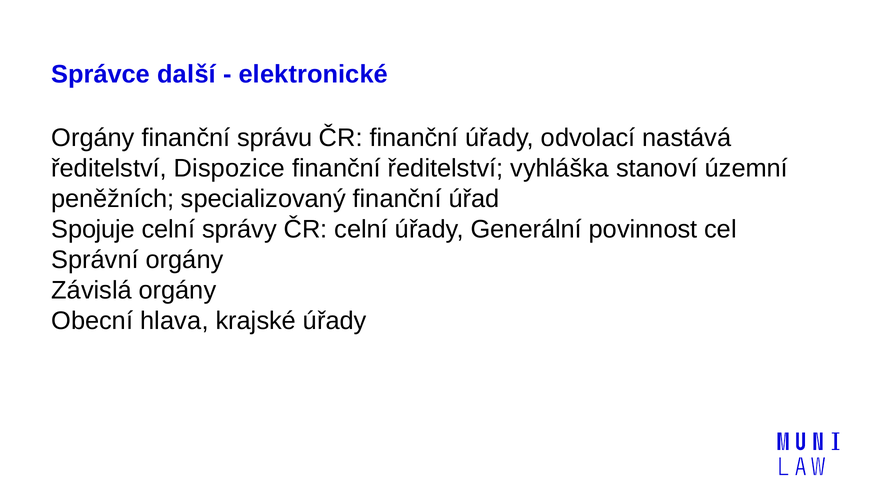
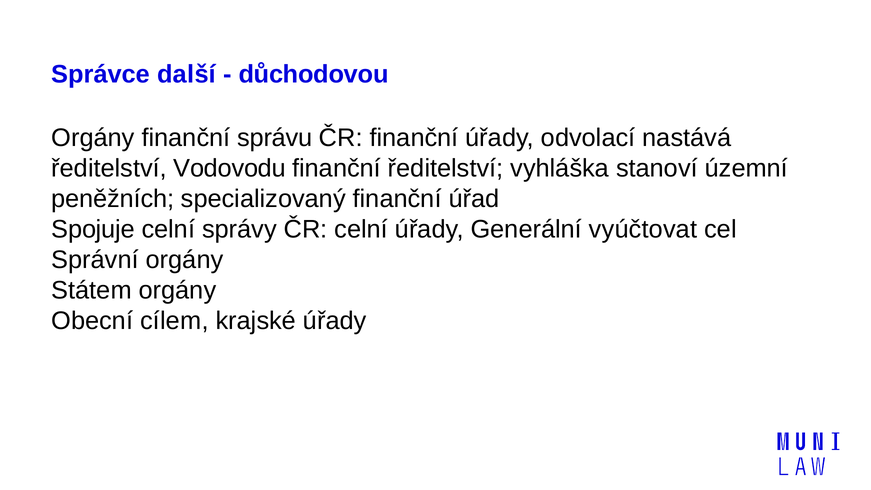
elektronické: elektronické -> důchodovou
Dispozice: Dispozice -> Vodovodu
povinnost: povinnost -> vyúčtovat
Závislá: Závislá -> Státem
hlava: hlava -> cílem
